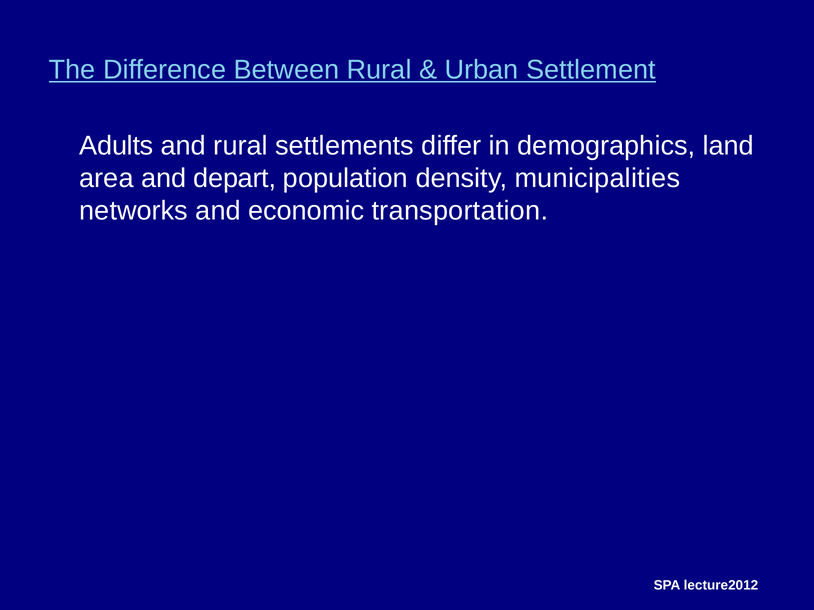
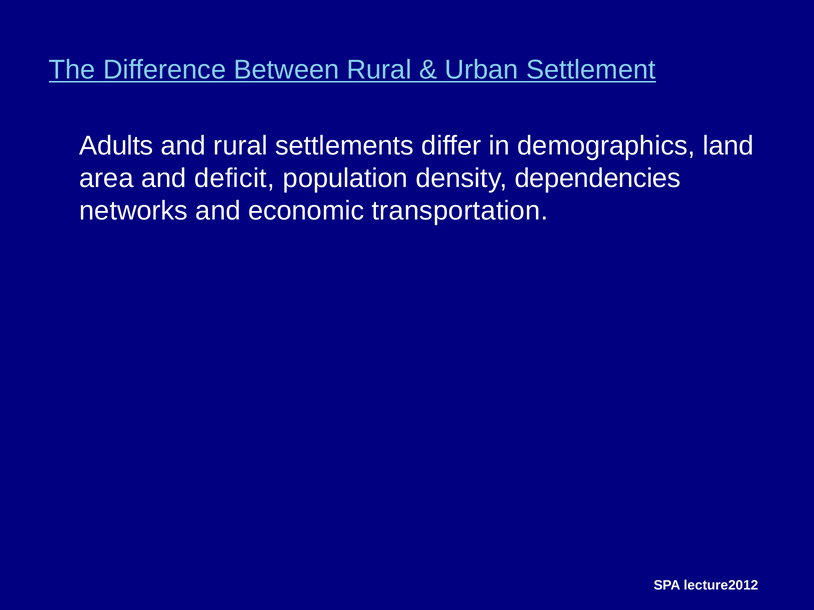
depart: depart -> deficit
municipalities: municipalities -> dependencies
